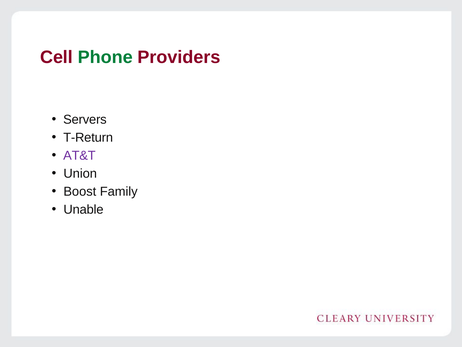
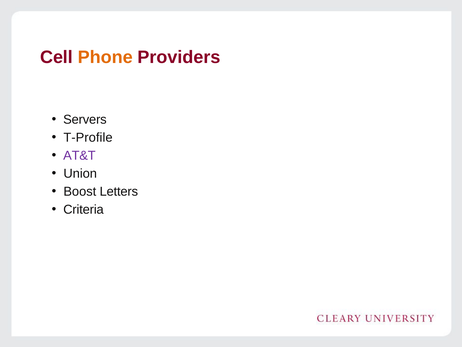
Phone colour: green -> orange
T-Return: T-Return -> T-Profile
Family: Family -> Letters
Unable: Unable -> Criteria
